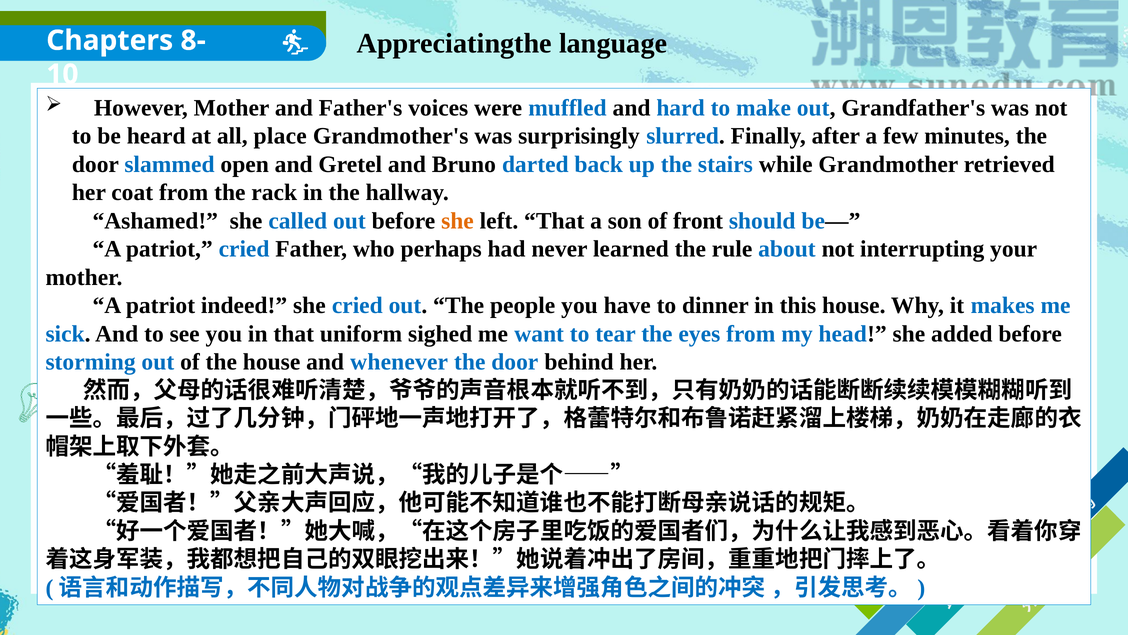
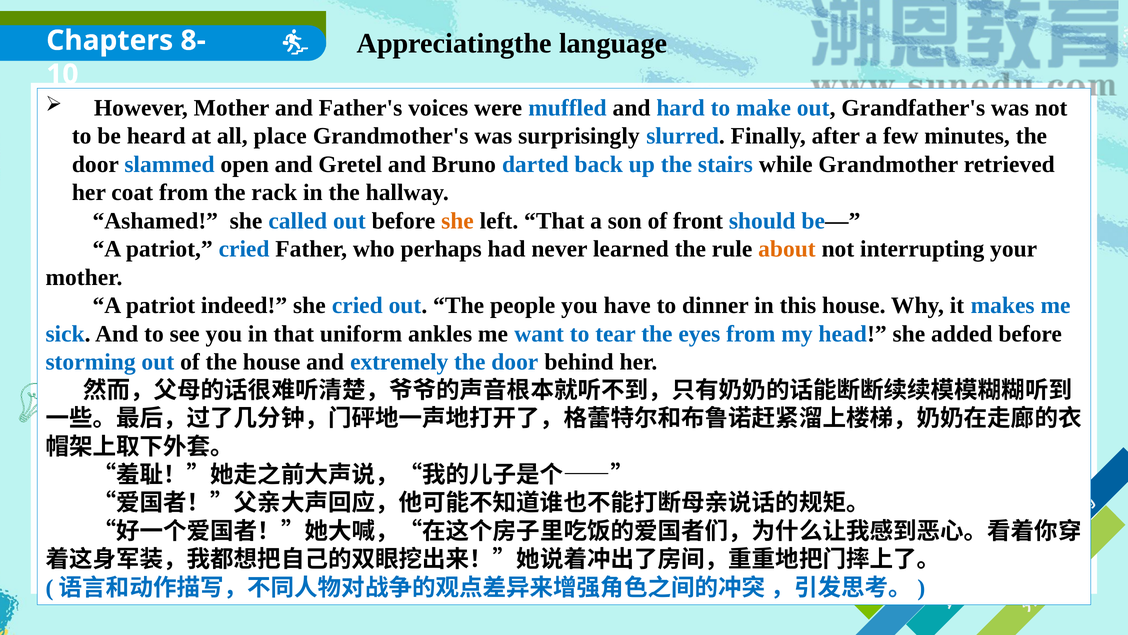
about colour: blue -> orange
sighed: sighed -> ankles
whenever: whenever -> extremely
